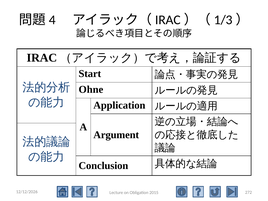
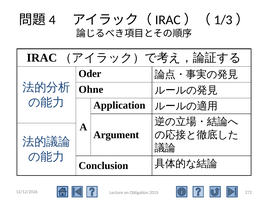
Start: Start -> Oder
